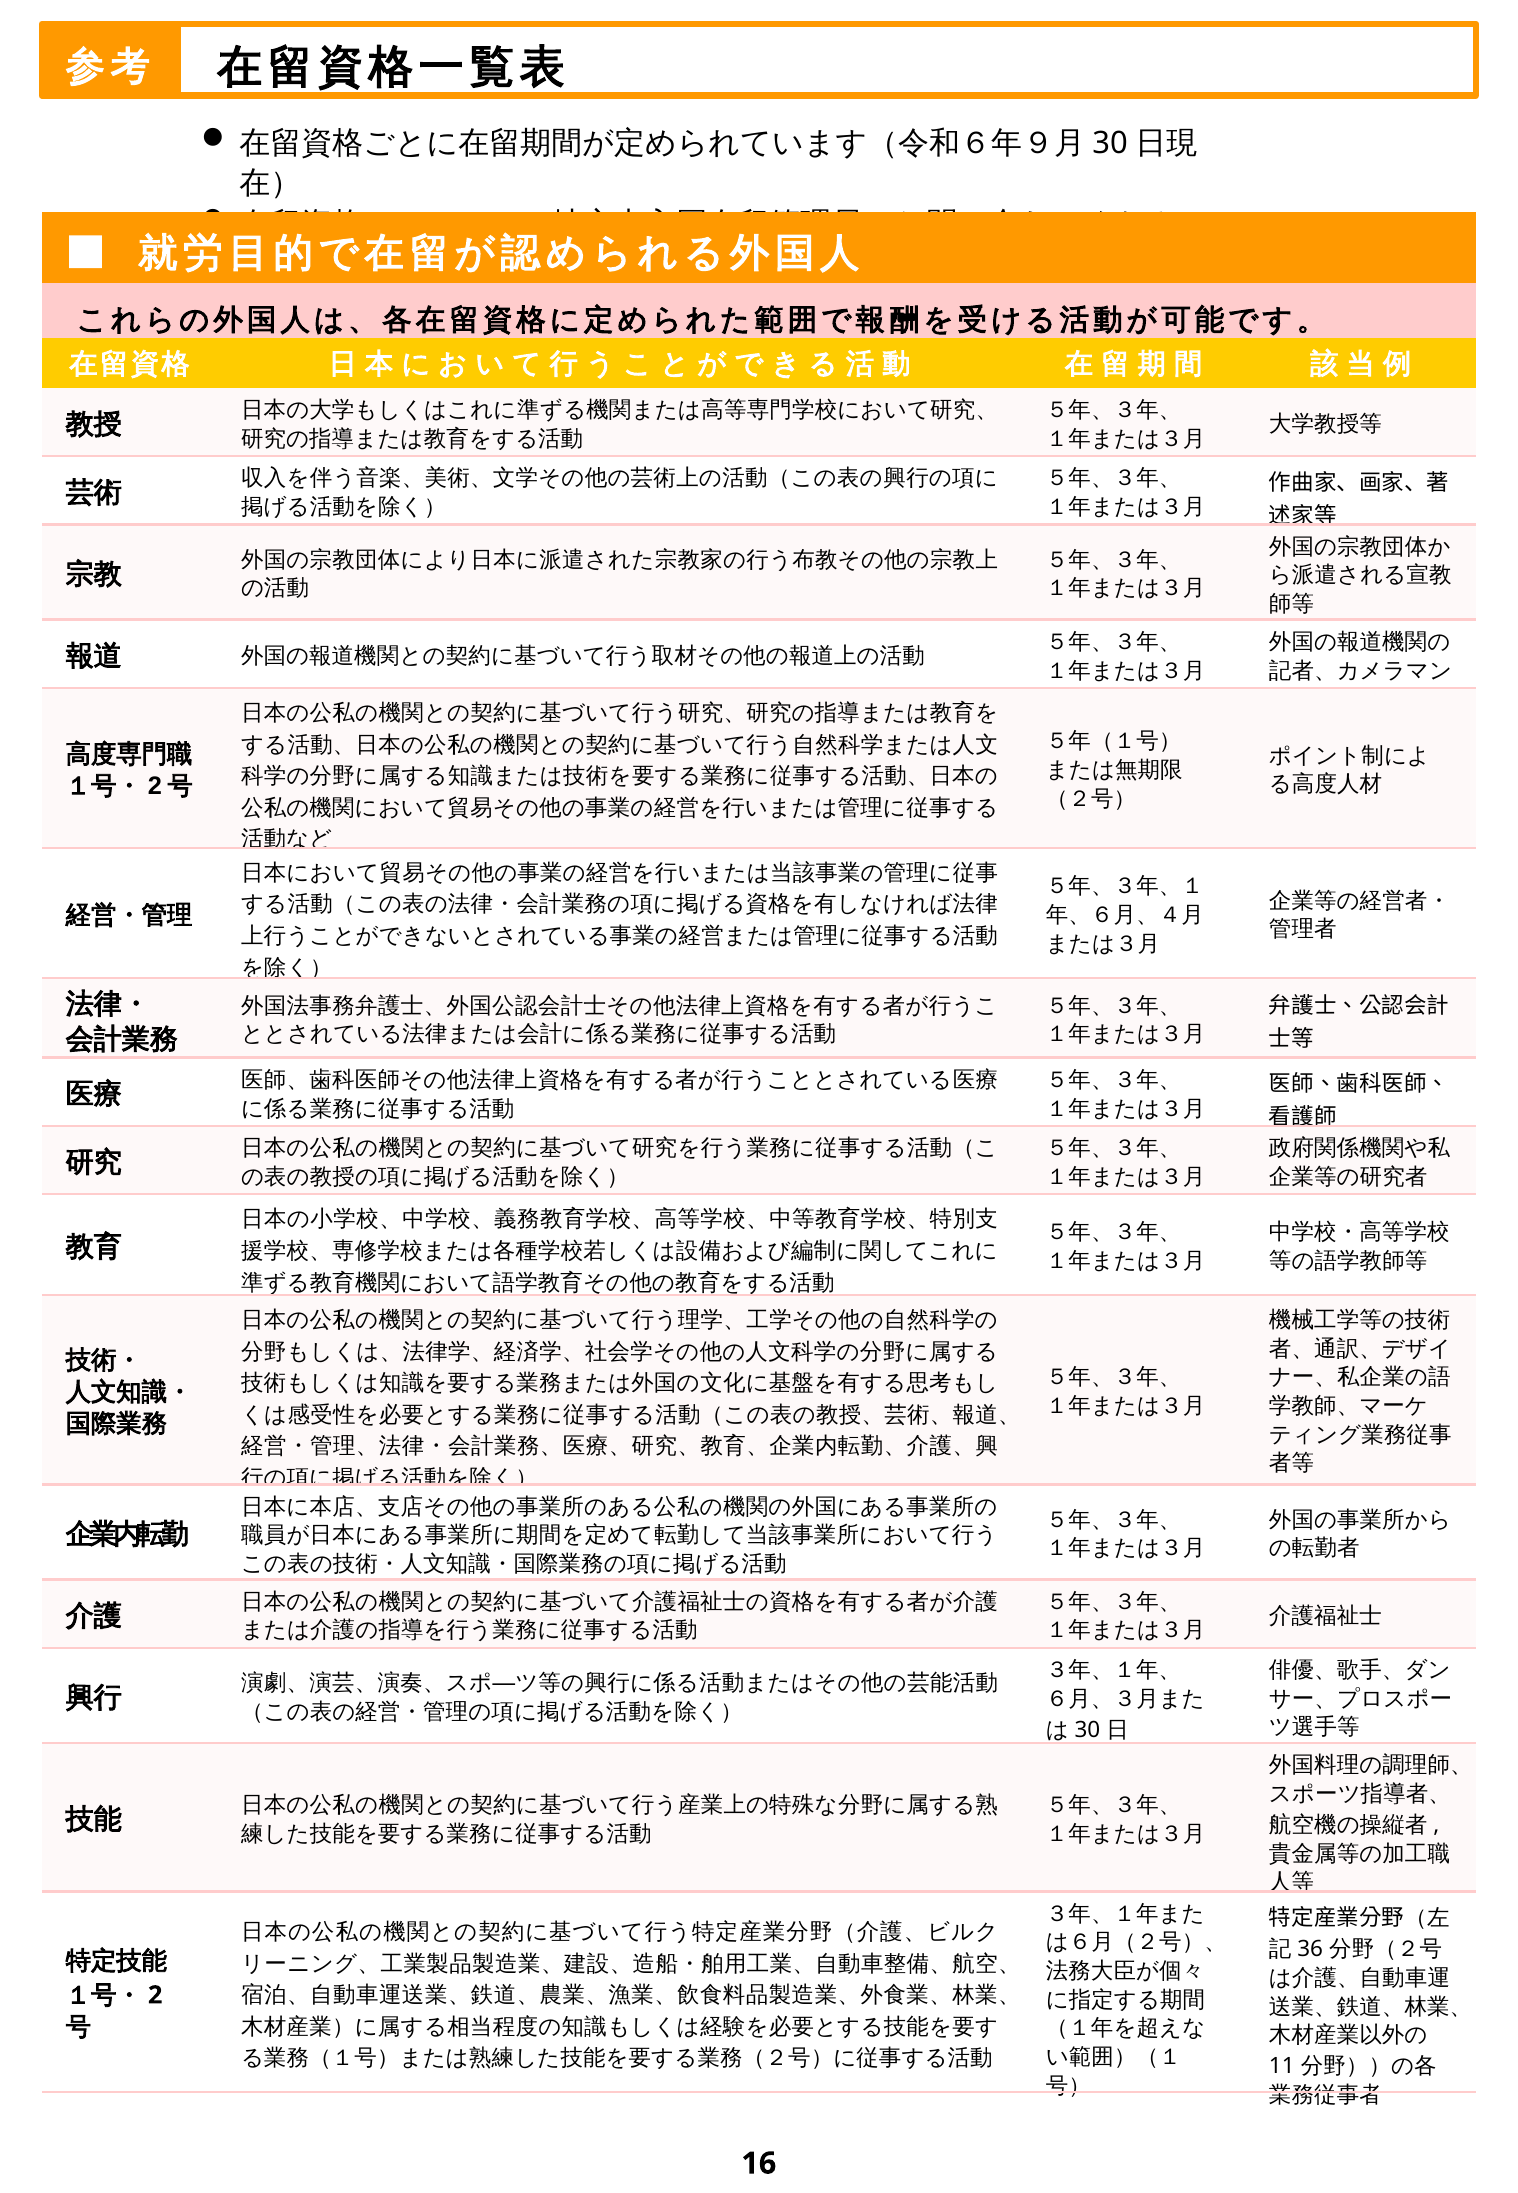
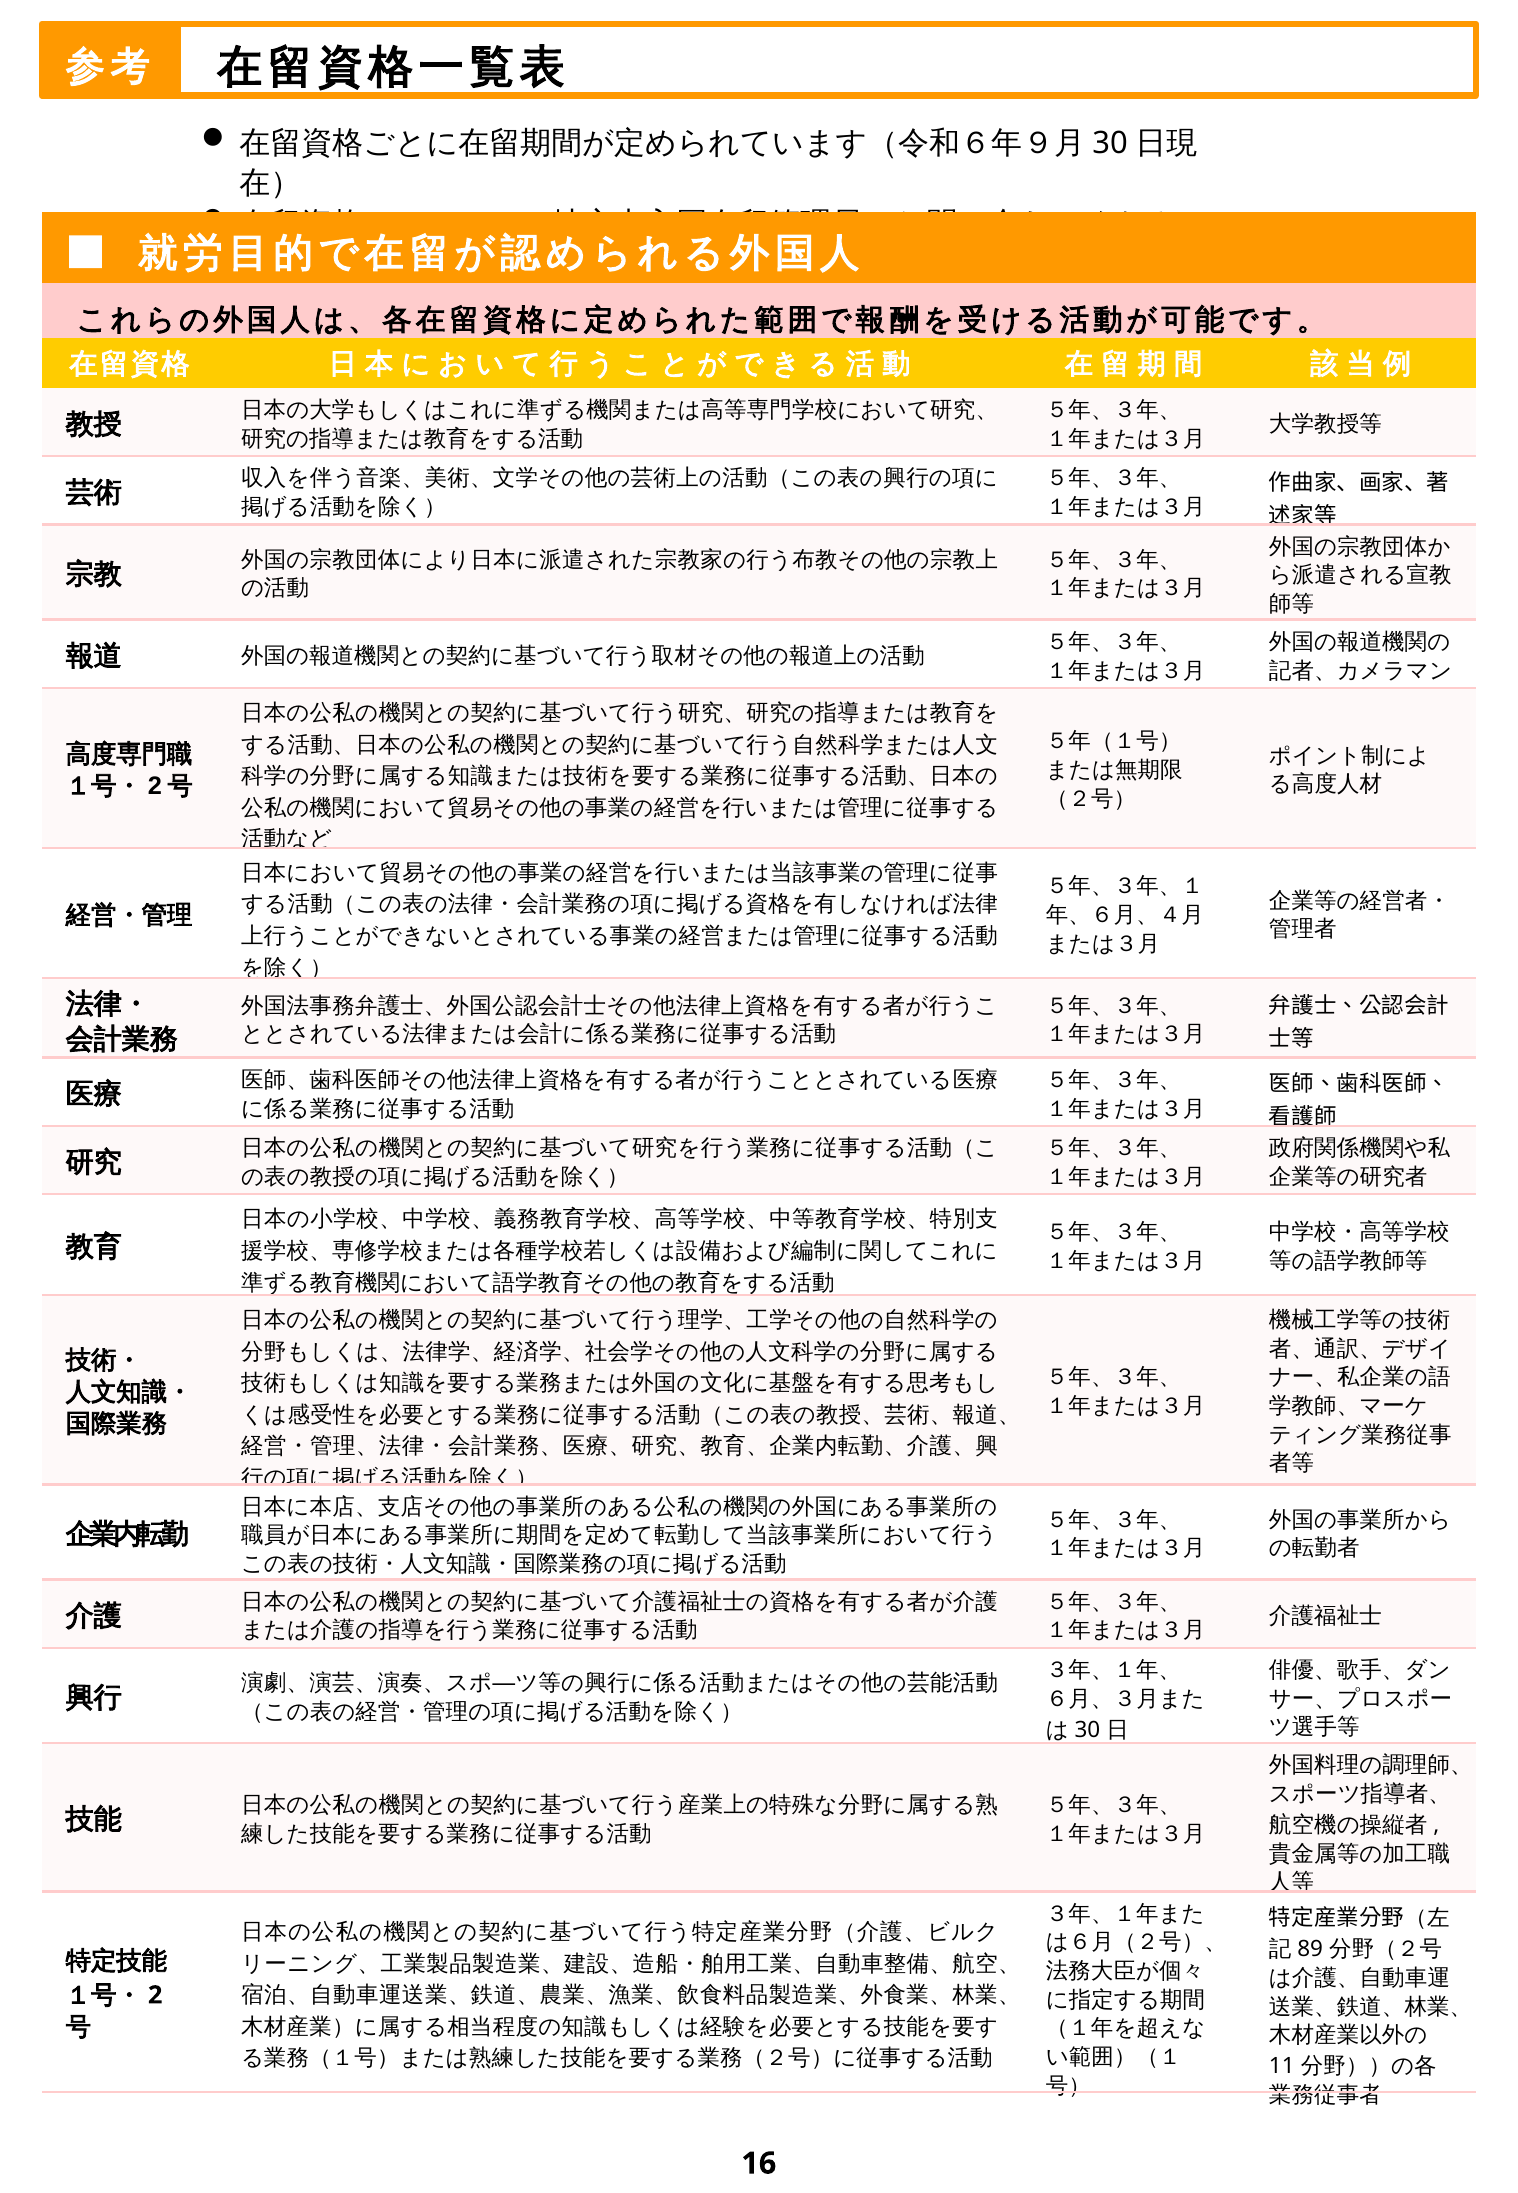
36: 36 -> 89
